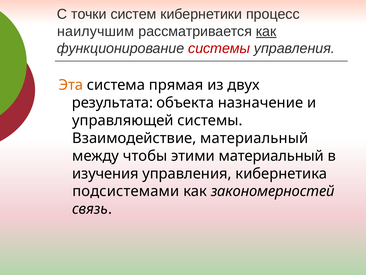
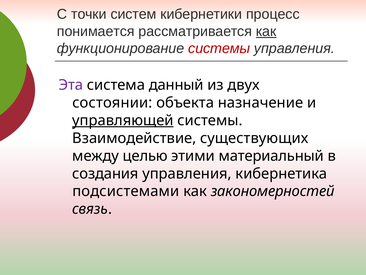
наилучшим: наилучшим -> понимается
Эта colour: orange -> purple
прямая: прямая -> данный
результата: результата -> состоянии
управляющей underline: none -> present
Взаимодействие материальный: материальный -> существующих
чтобы: чтобы -> целью
изучения: изучения -> создания
